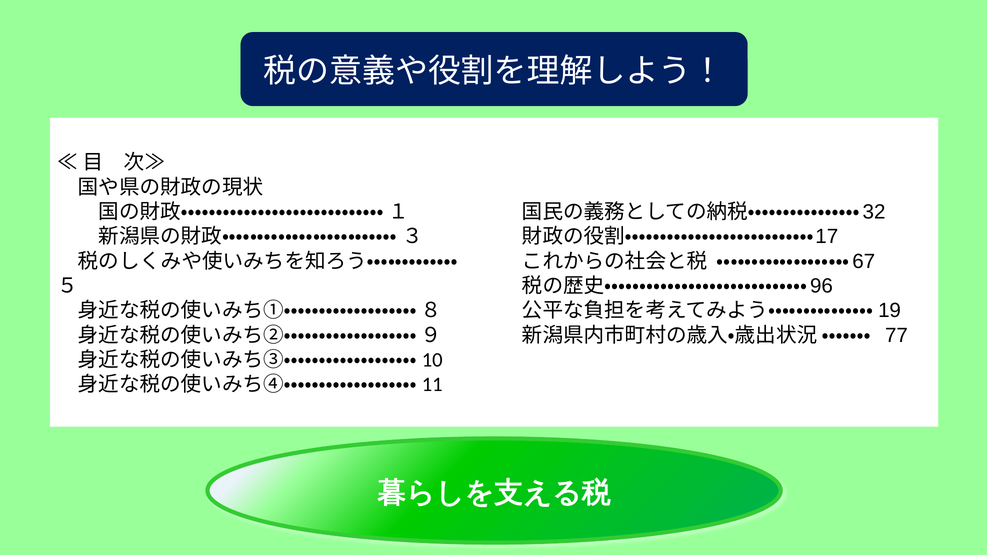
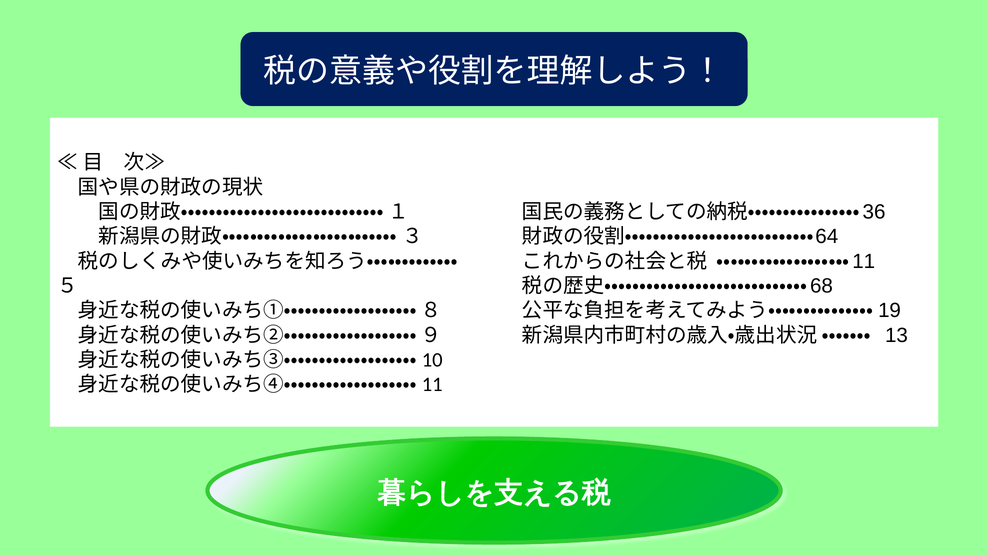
32: 32 -> 36
17: 17 -> 64
67: 67 -> 11
96: 96 -> 68
77: 77 -> 13
